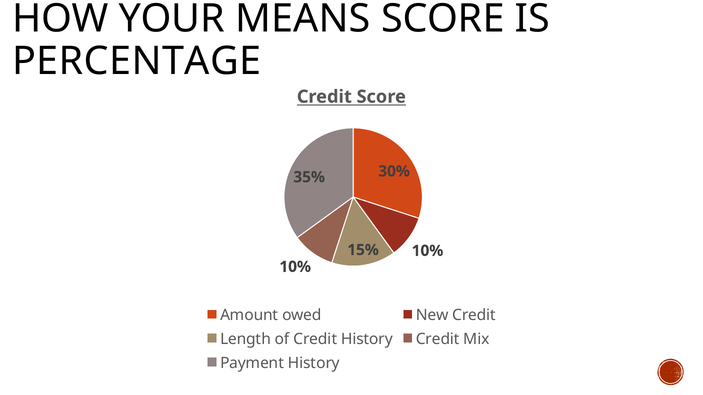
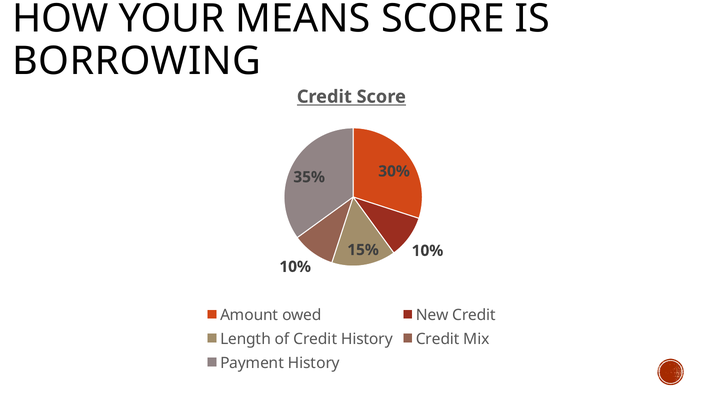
PERCENTAGE: PERCENTAGE -> BORROWING
